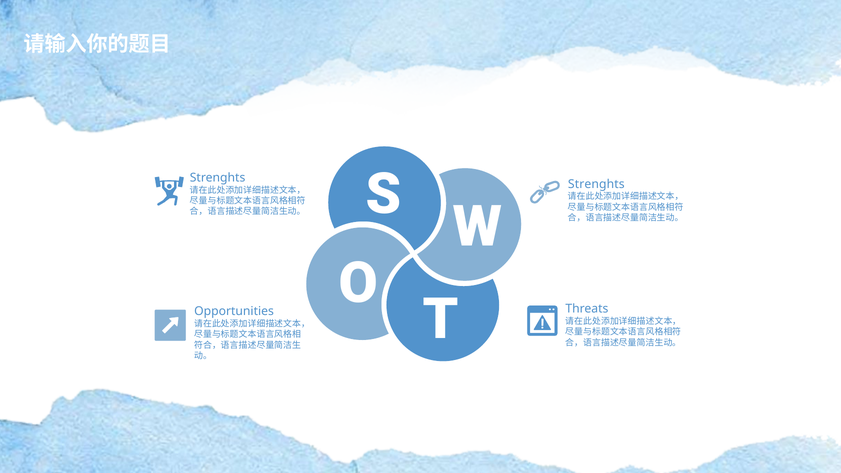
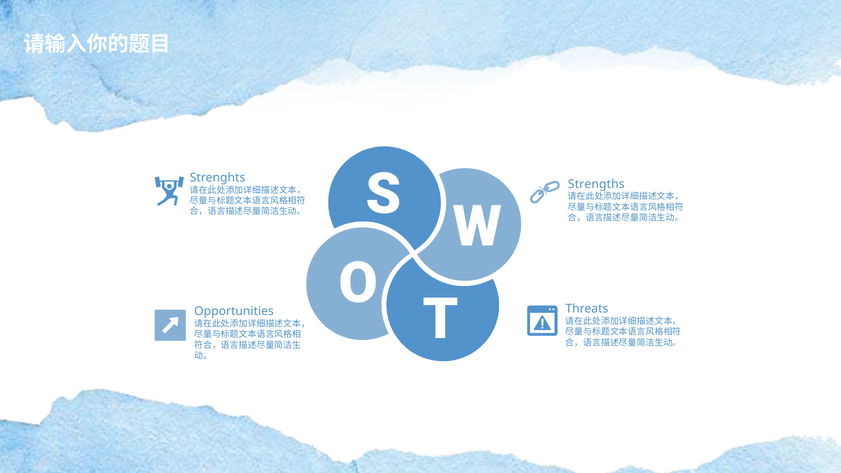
Strenghts at (596, 184): Strenghts -> Strengths
